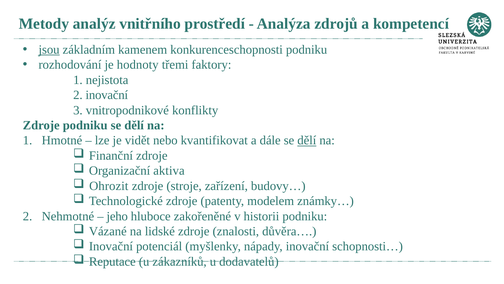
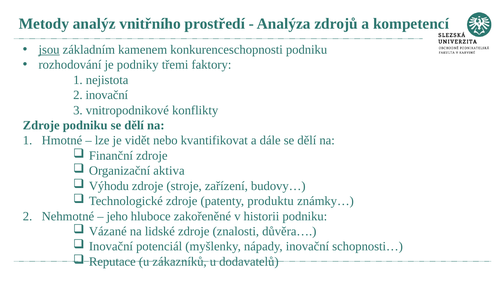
hodnoty: hodnoty -> podniky
dělí at (307, 140) underline: present -> none
Ohrozit: Ohrozit -> Výhodu
modelem: modelem -> produktu
